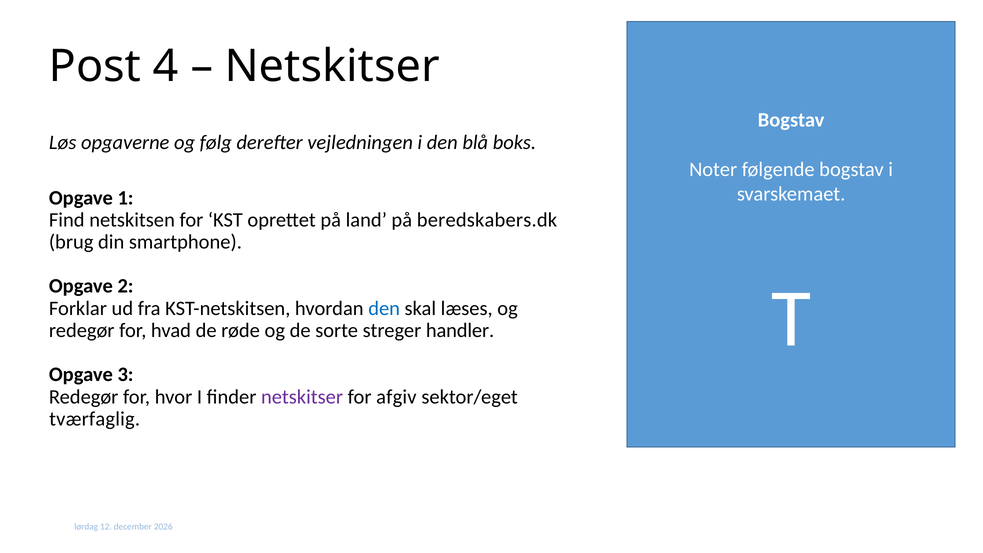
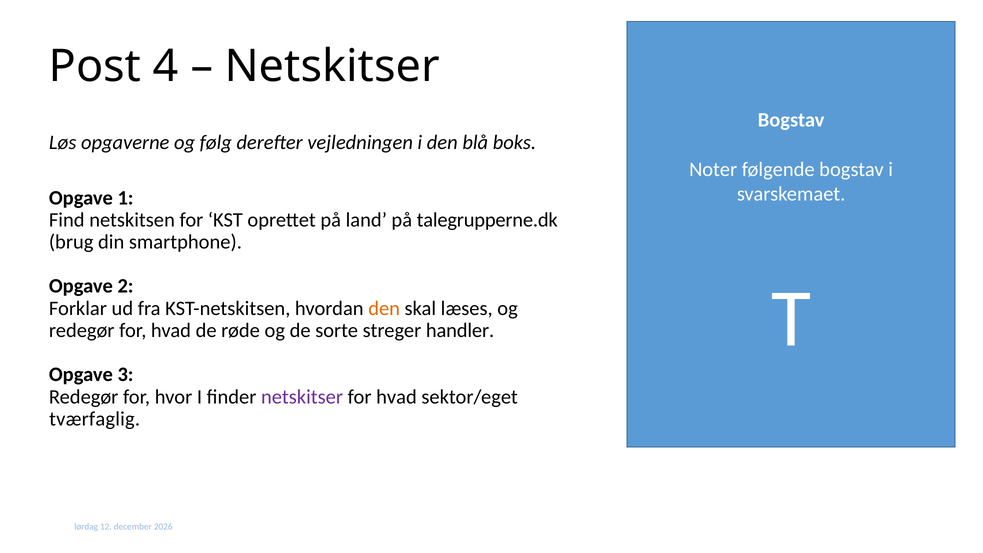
beredskabers.dk: beredskabers.dk -> talegrupperne.dk
den at (384, 308) colour: blue -> orange
afgiv at (396, 397): afgiv -> hvad
